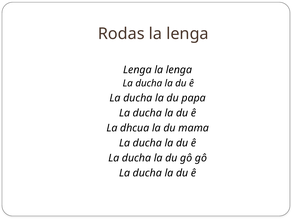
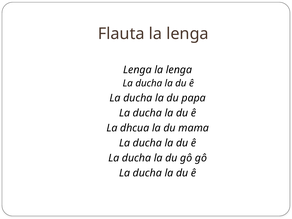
Rodas: Rodas -> Flauta
